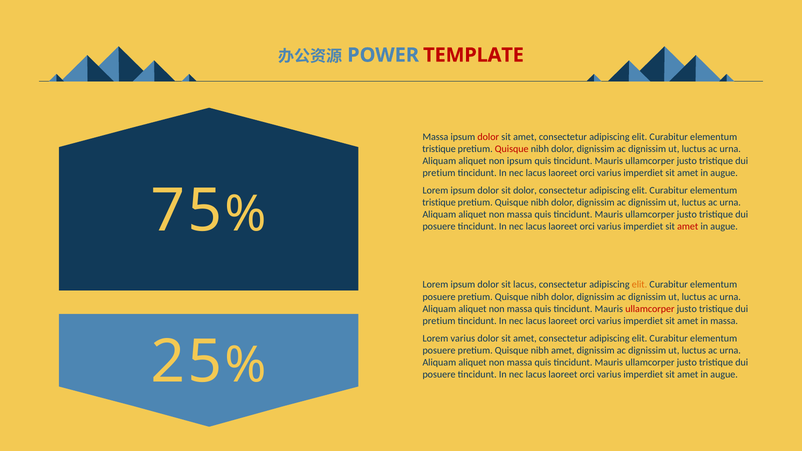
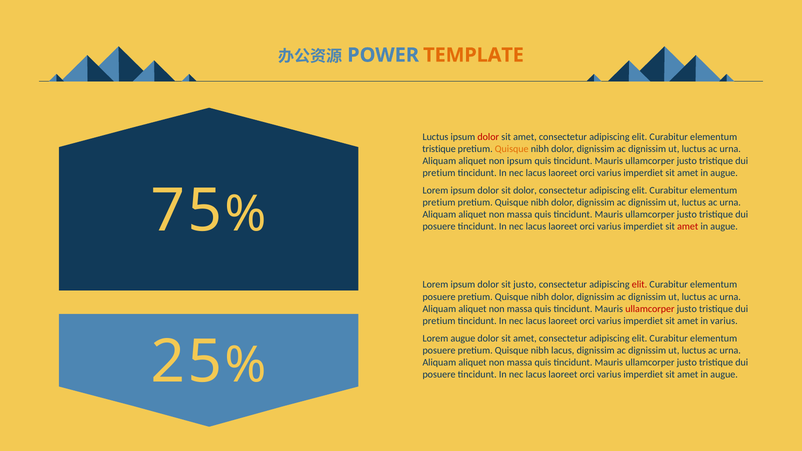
TEMPLATE colour: red -> orange
Massa at (435, 137): Massa -> Luctus
Quisque at (512, 149) colour: red -> orange
tristique at (439, 202): tristique -> pretium
sit lacus: lacus -> justo
elit at (640, 285) colour: orange -> red
in massa: massa -> varius
Lorem varius: varius -> augue
nibh amet: amet -> lacus
